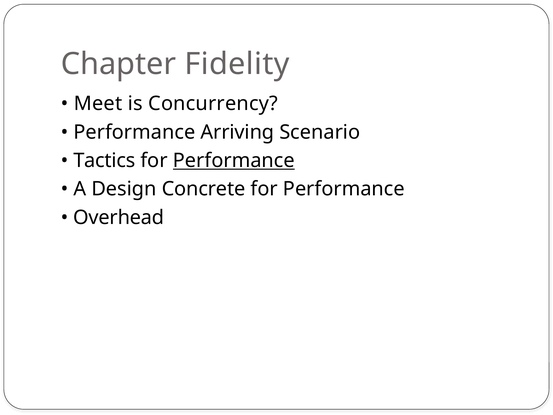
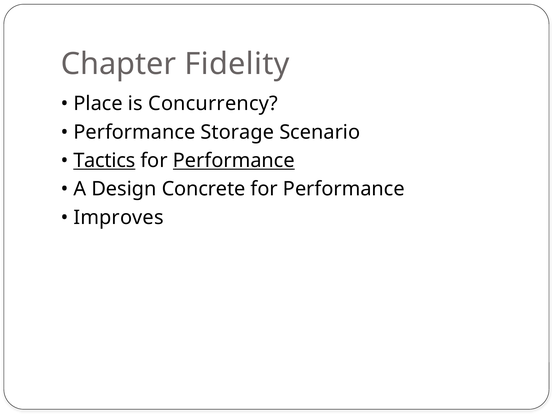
Meet: Meet -> Place
Arriving: Arriving -> Storage
Tactics underline: none -> present
Overhead: Overhead -> Improves
